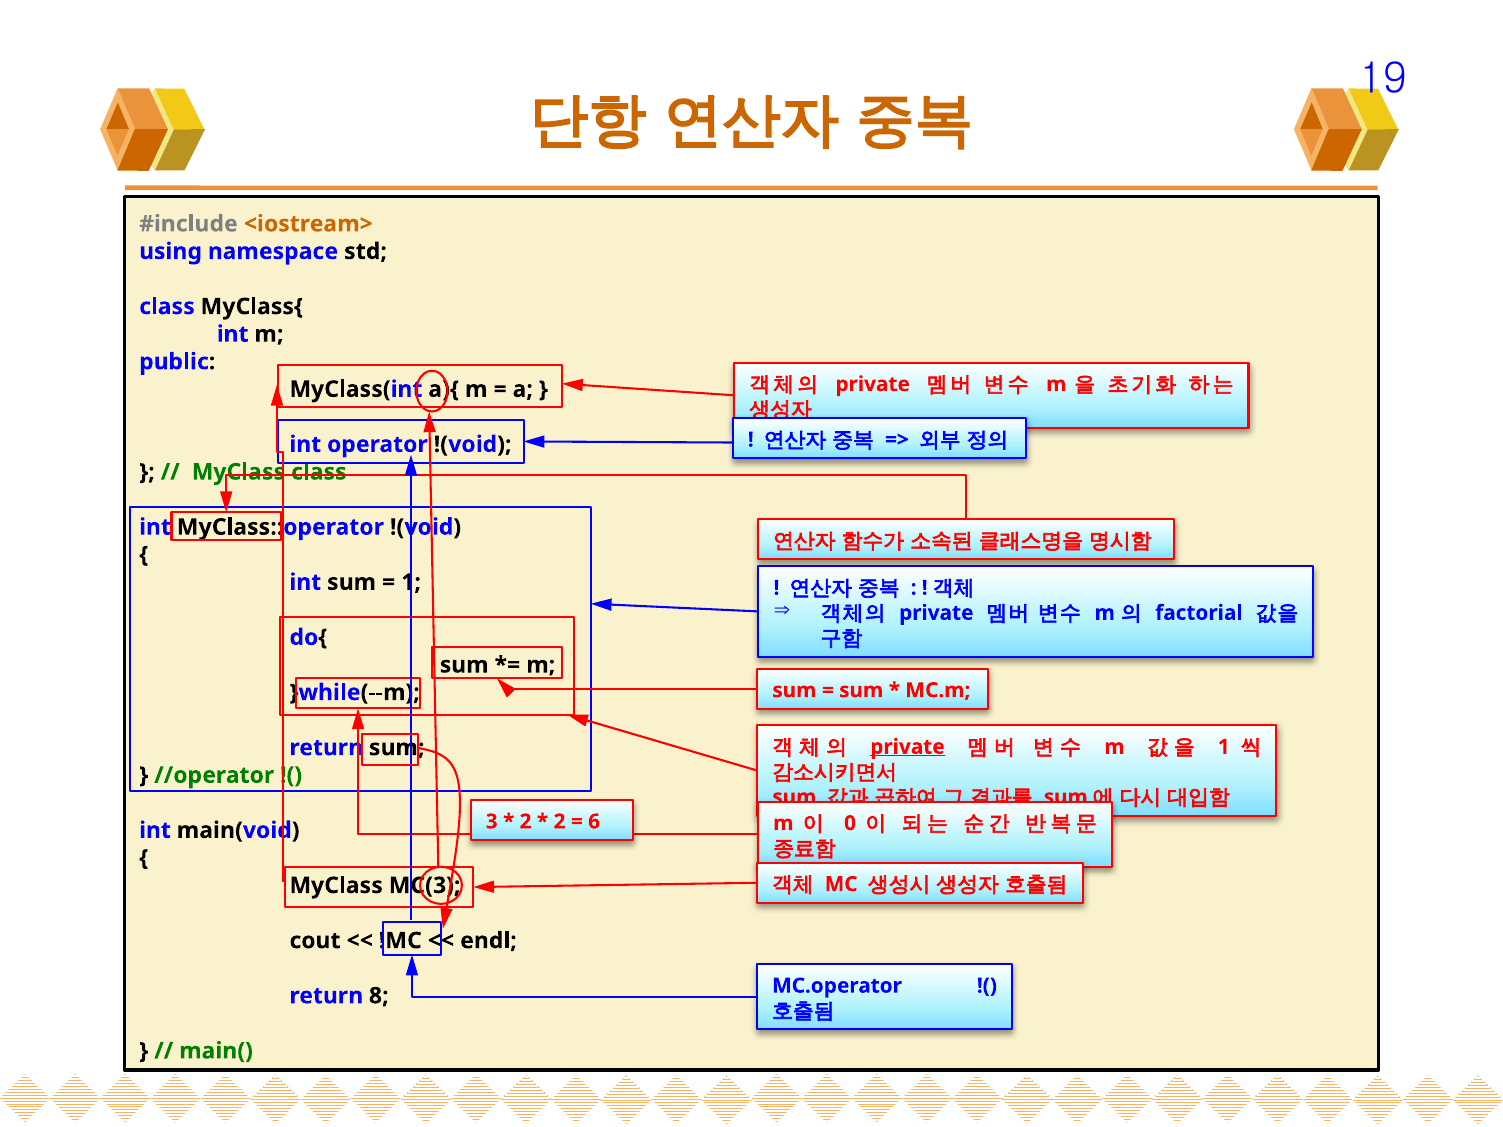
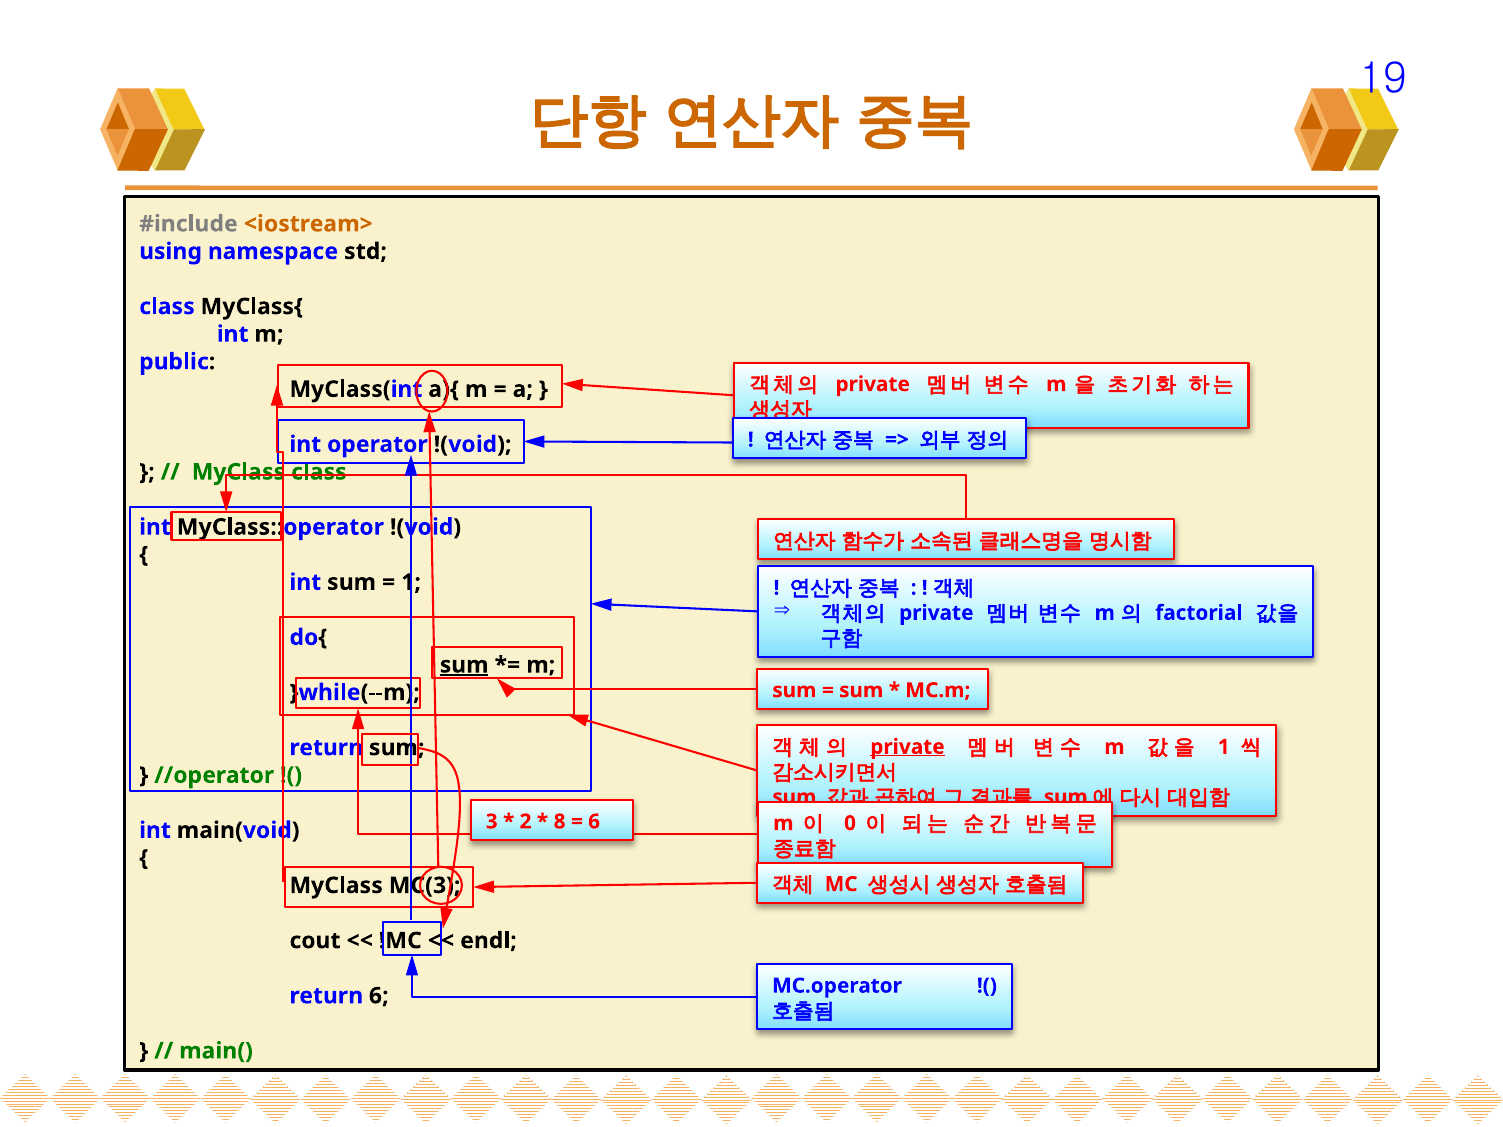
sum at (464, 665) underline: none -> present
2 at (560, 822): 2 -> 8
return 8: 8 -> 6
